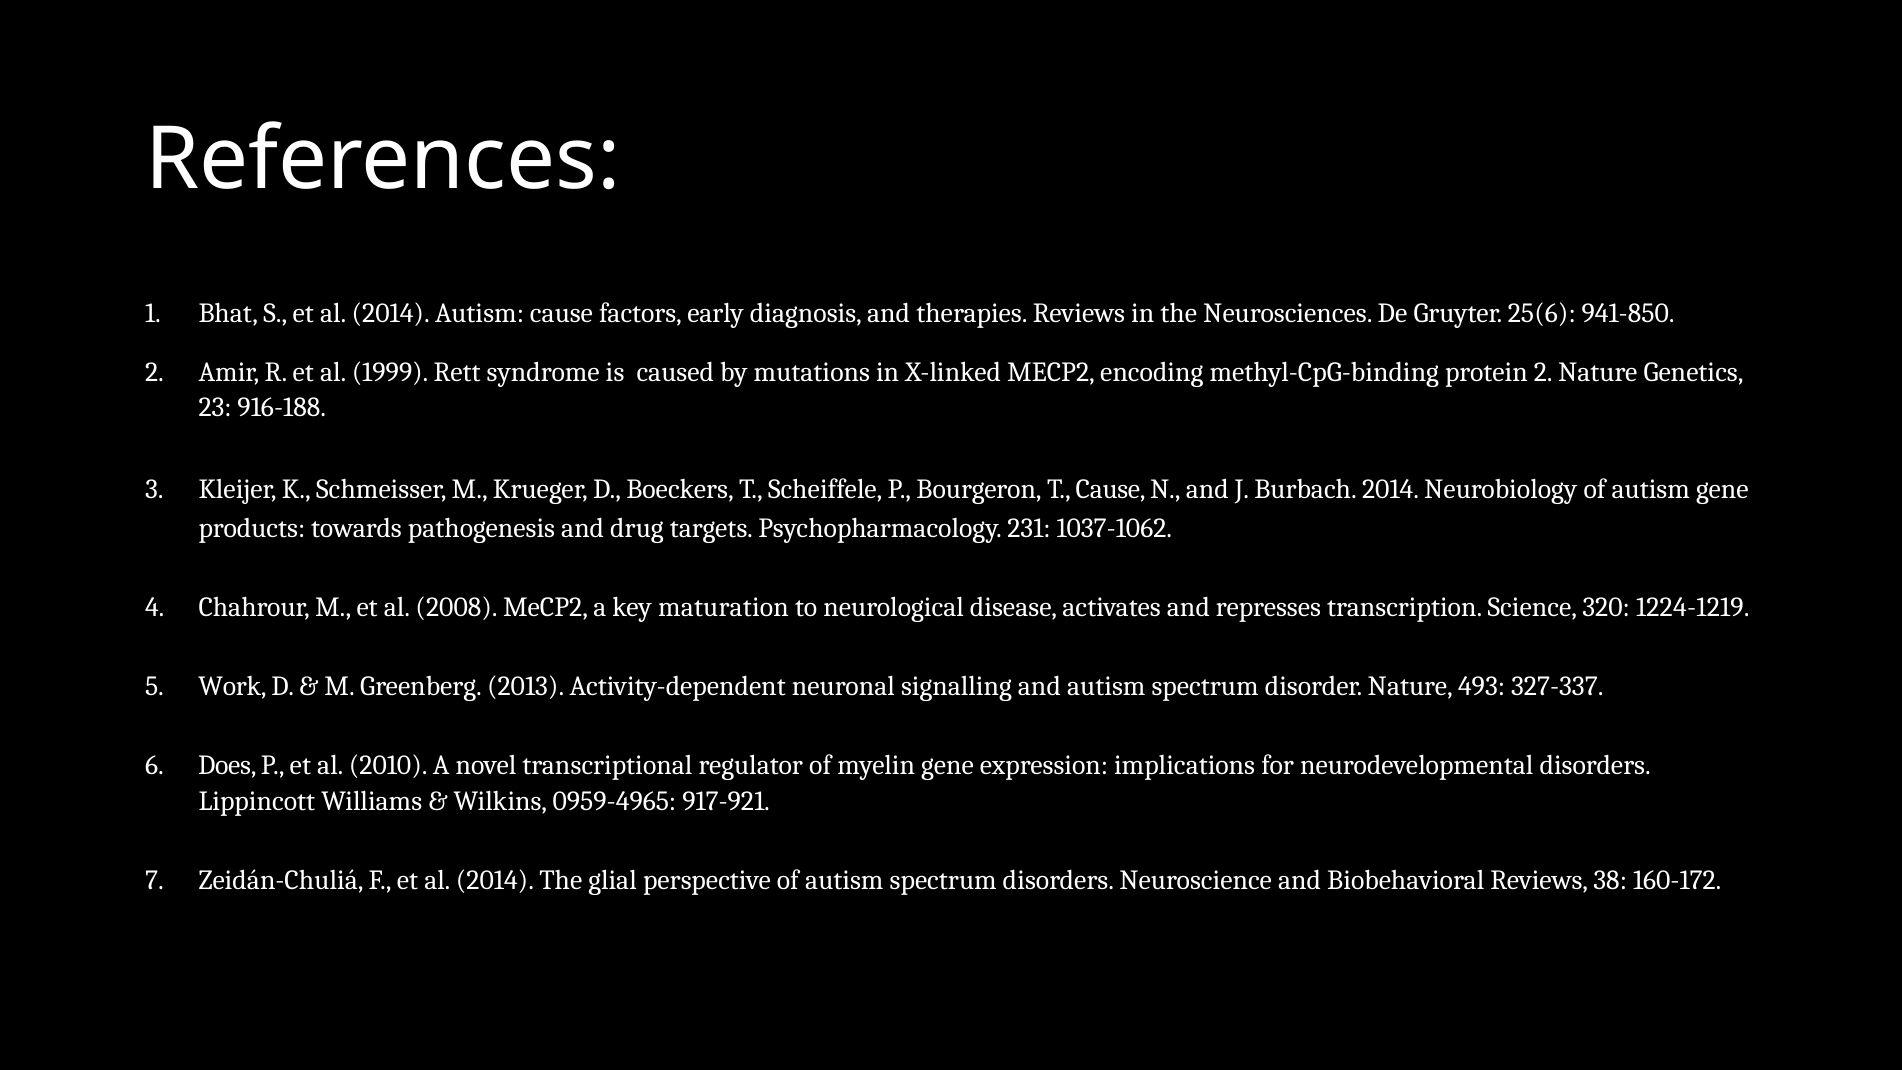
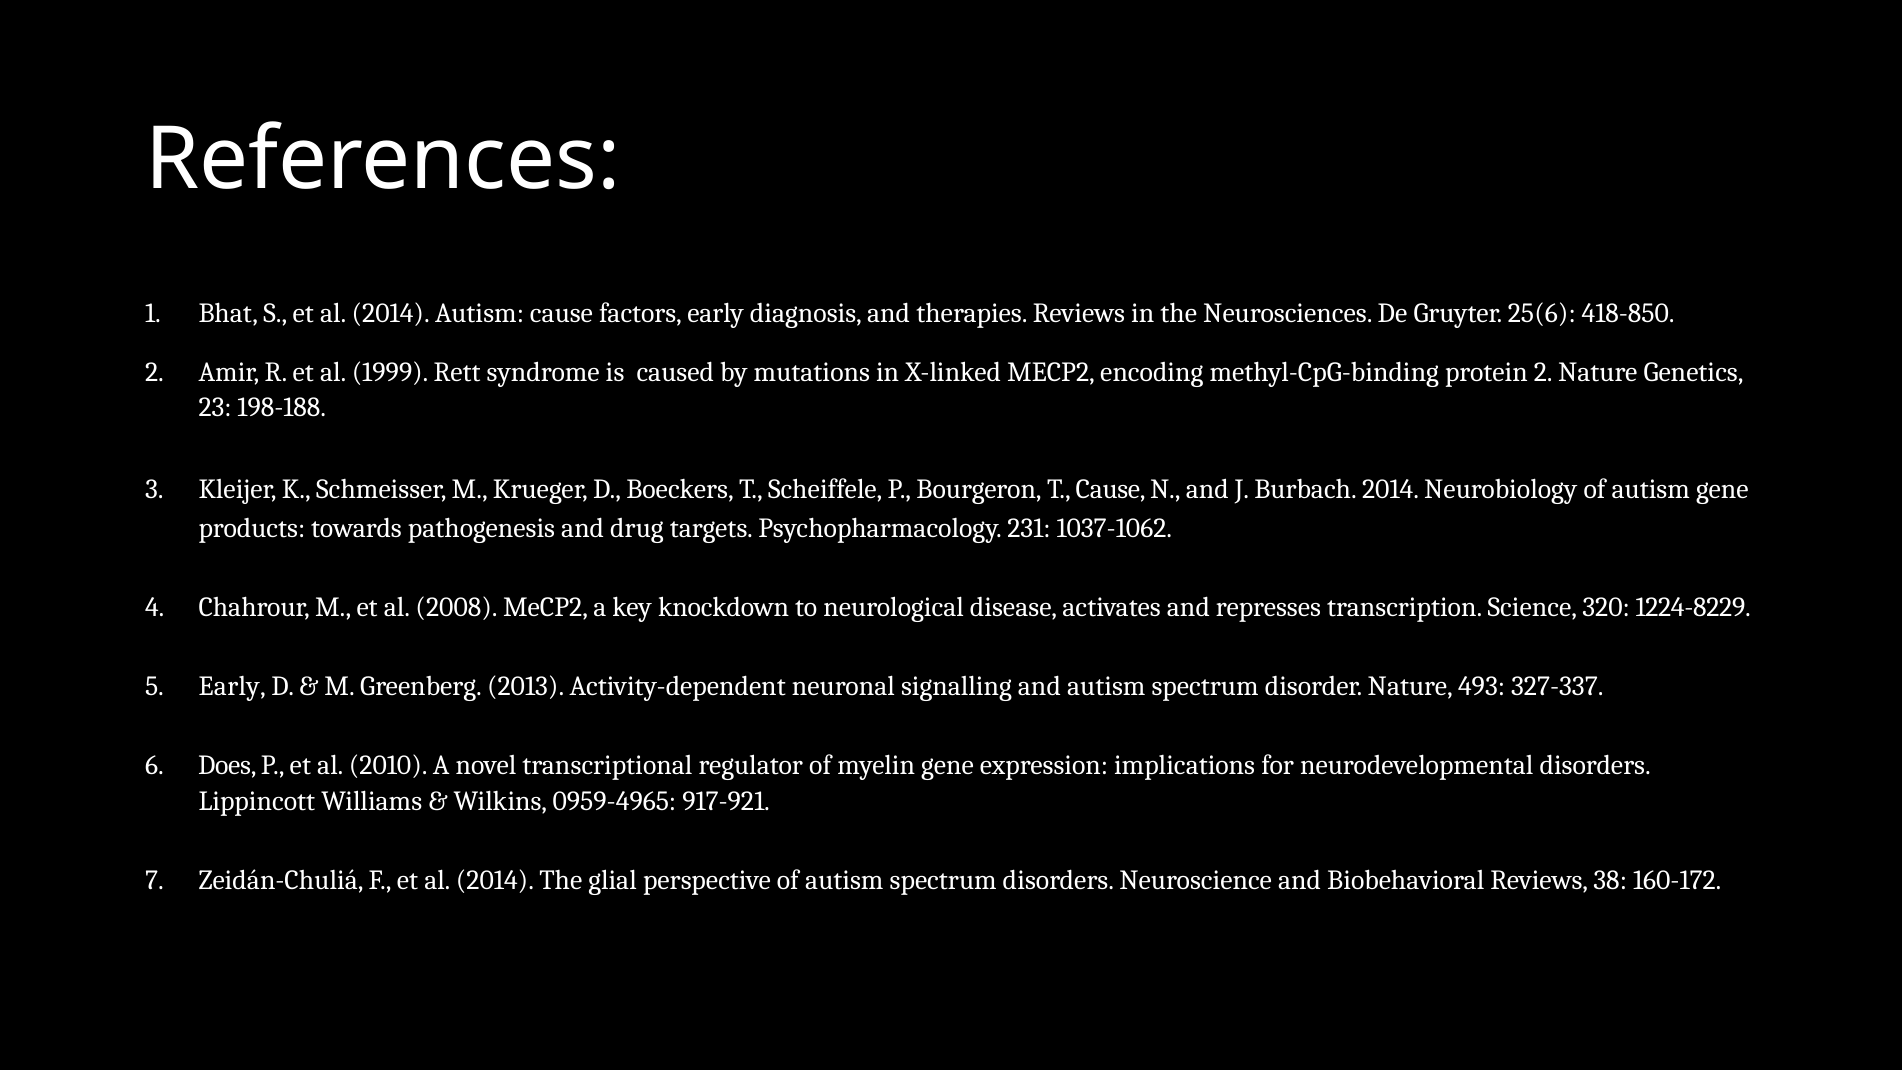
941-850: 941-850 -> 418-850
916-188: 916-188 -> 198-188
maturation: maturation -> knockdown
1224-1219: 1224-1219 -> 1224-8229
Work at (233, 686): Work -> Early
